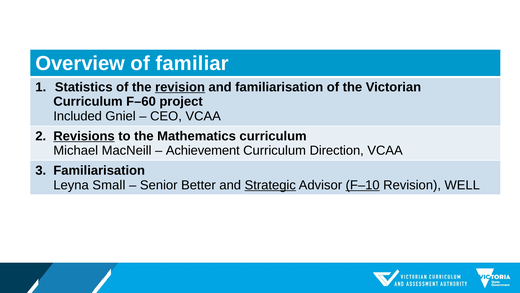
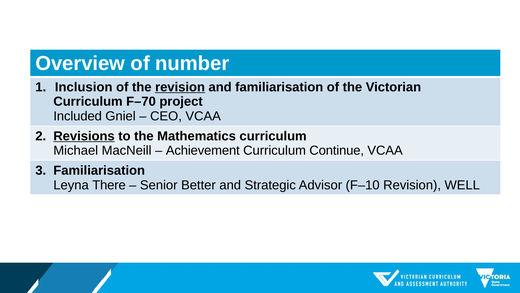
familiar: familiar -> number
Statistics: Statistics -> Inclusion
F–60: F–60 -> F–70
Direction: Direction -> Continue
Small: Small -> There
Strategic underline: present -> none
F–10 underline: present -> none
